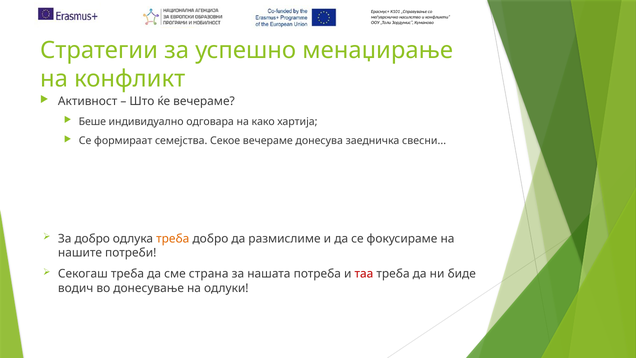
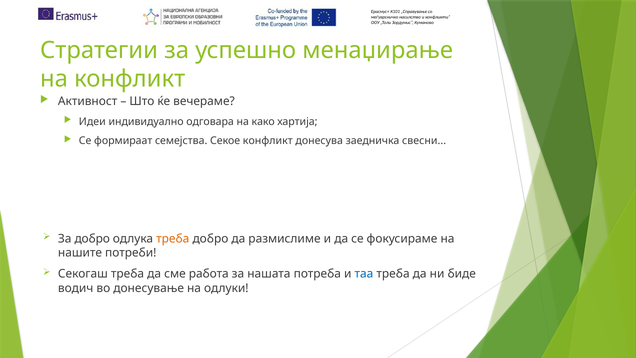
Беше: Беше -> Идеи
Секое вечераме: вечераме -> конфликт
страна: страна -> работа
таа colour: red -> blue
